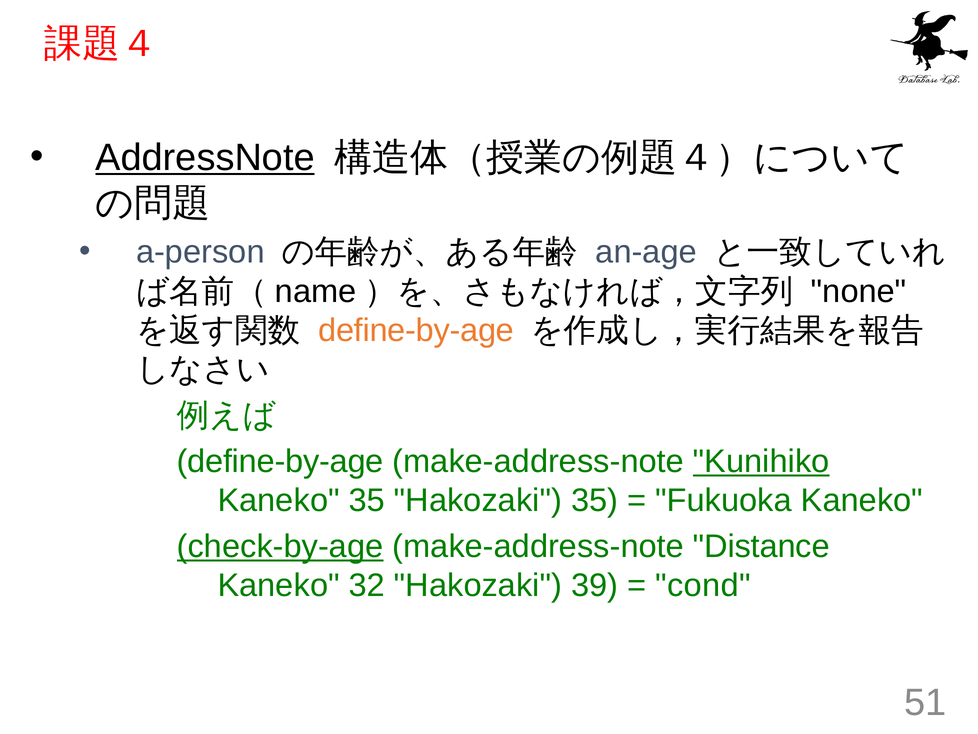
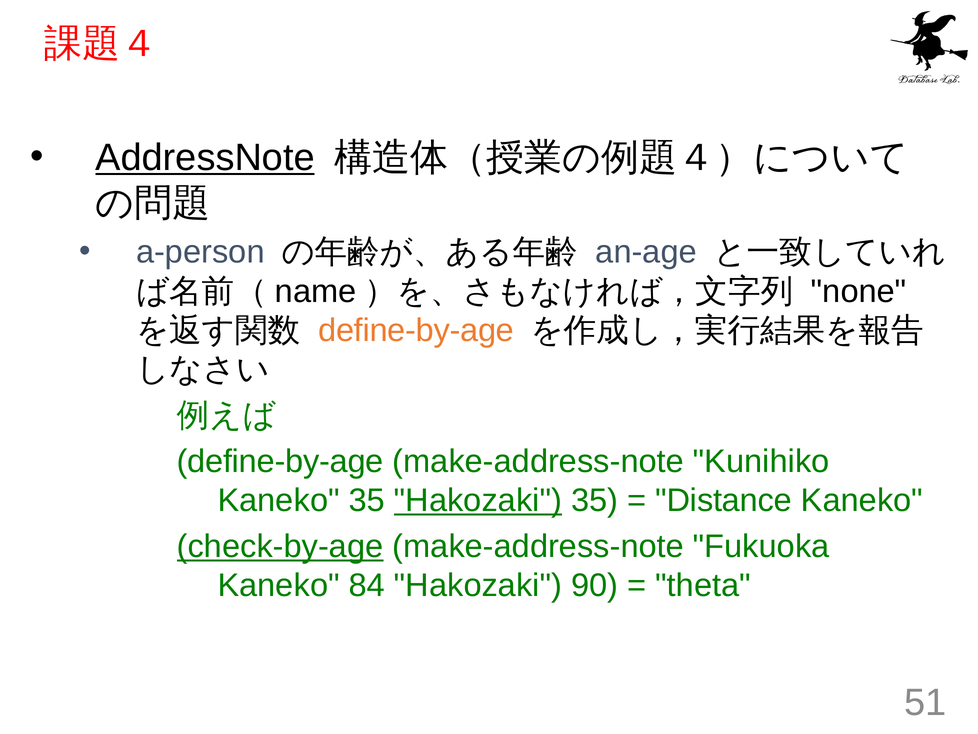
Kunihiko underline: present -> none
Hakozaki at (478, 500) underline: none -> present
Fukuoka: Fukuoka -> Distance
Distance: Distance -> Fukuoka
32: 32 -> 84
39: 39 -> 90
cond: cond -> theta
